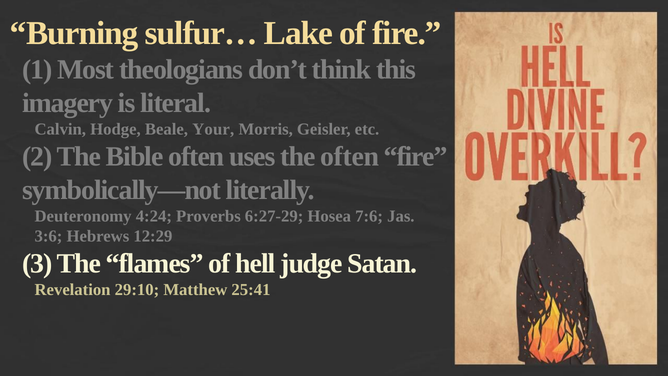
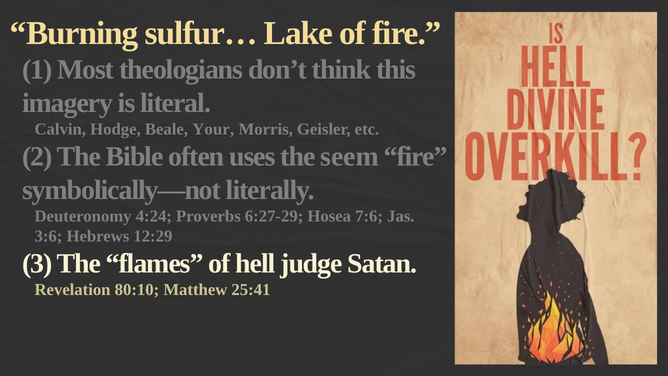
the often: often -> seem
29:10: 29:10 -> 80:10
